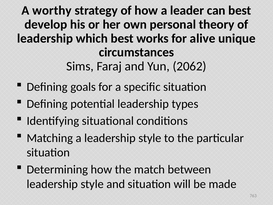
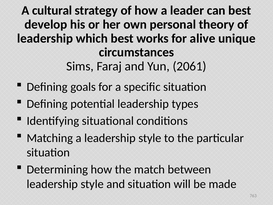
worthy: worthy -> cultural
2062: 2062 -> 2061
